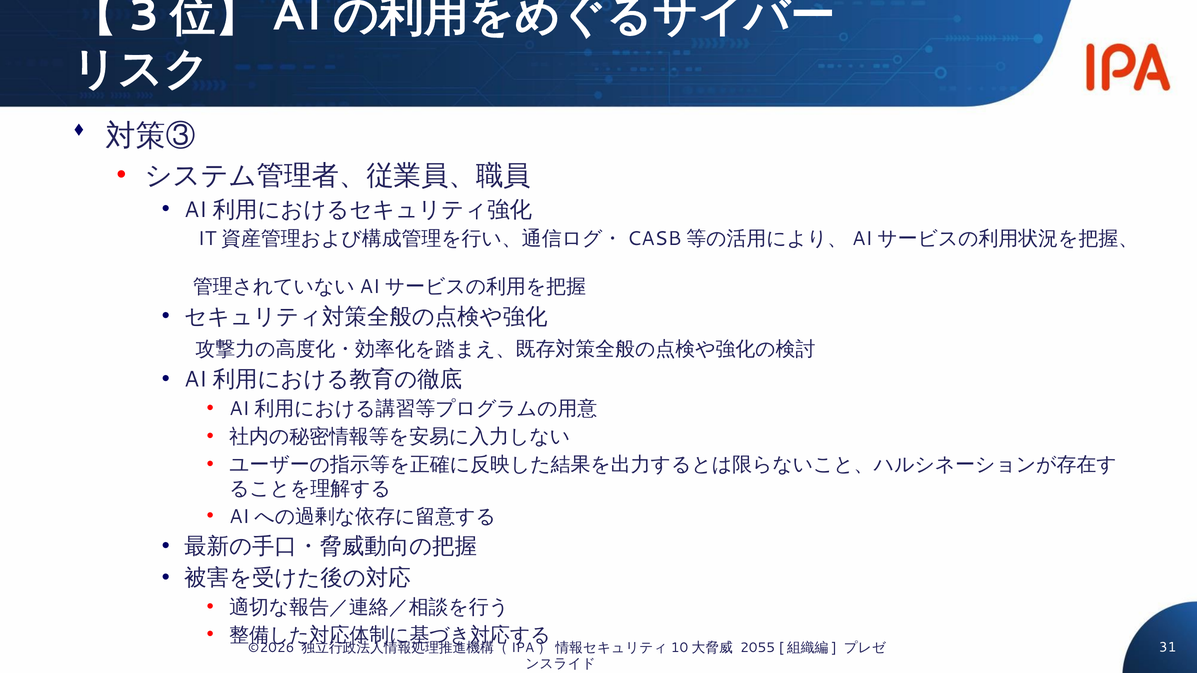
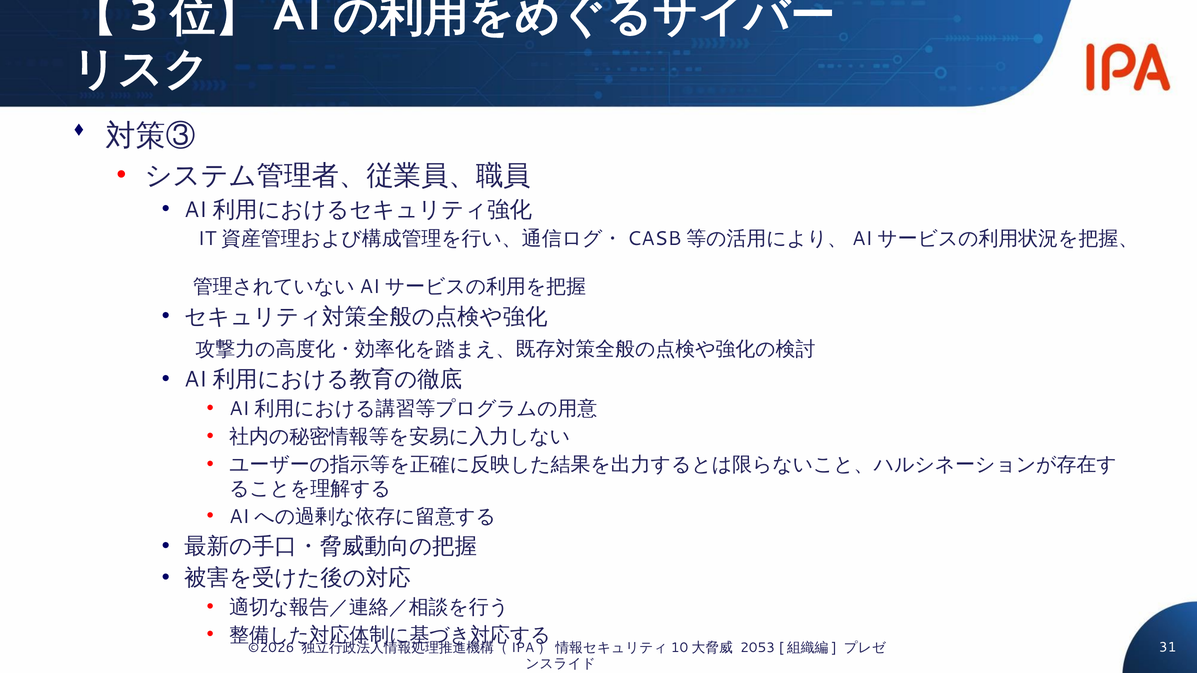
2055: 2055 -> 2053
